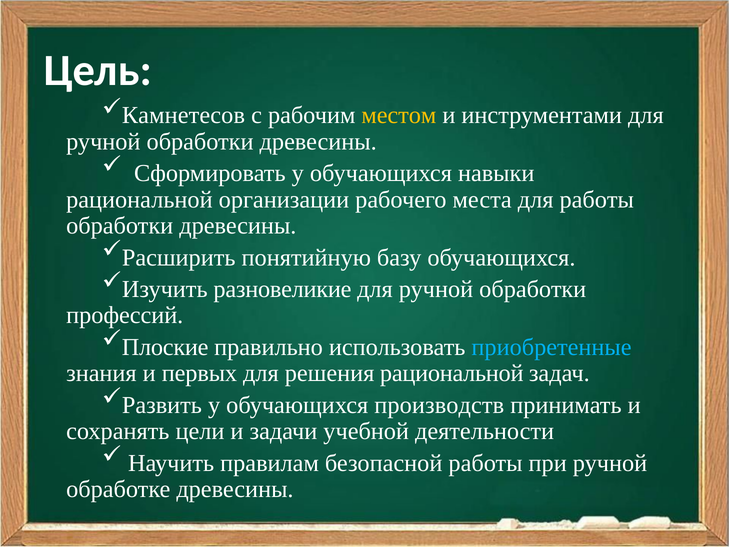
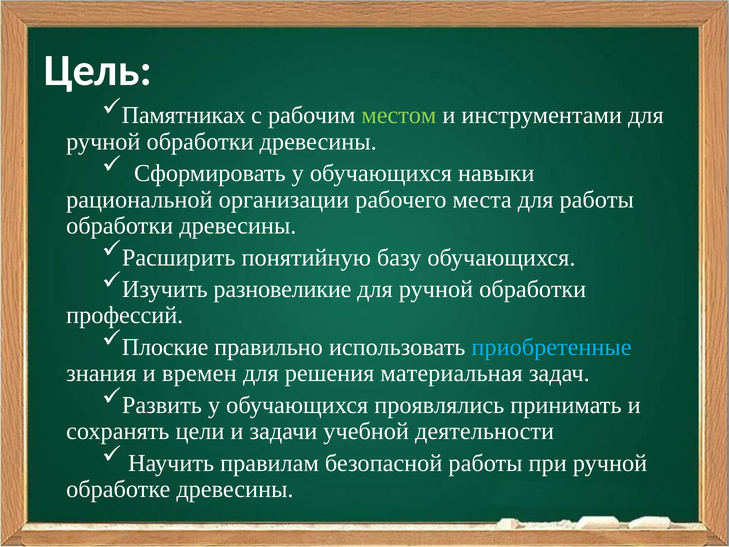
Камнетесов: Камнетесов -> Памятниках
местом colour: yellow -> light green
первых: первых -> времен
решения рациональной: рациональной -> материальная
производств: производств -> проявлялись
